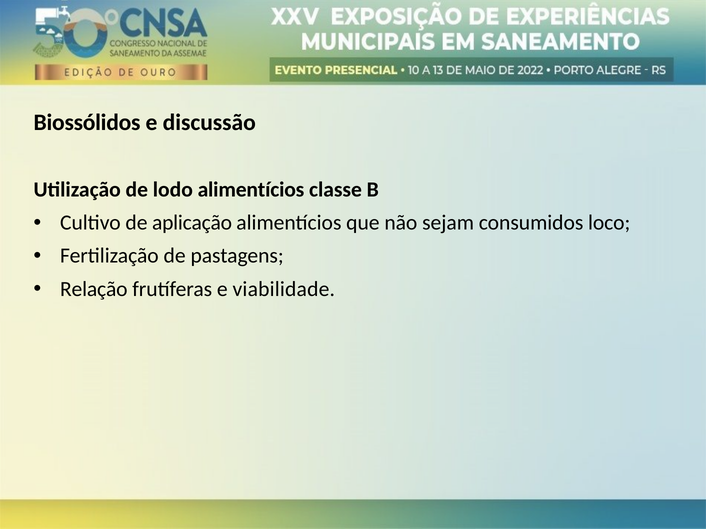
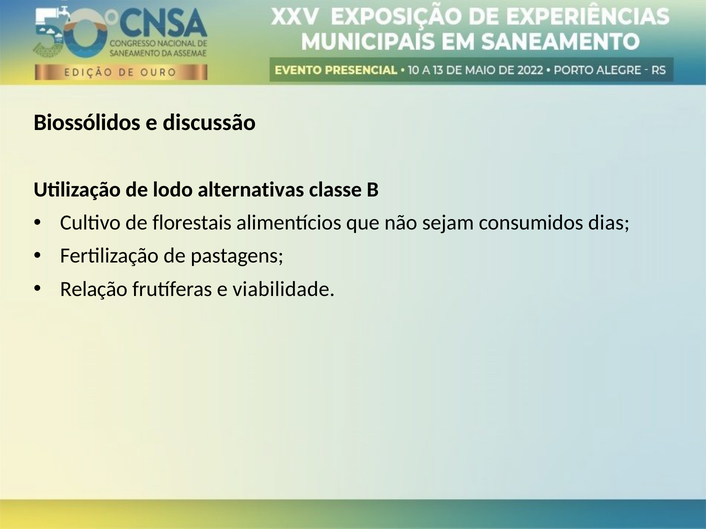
lodo alimentícios: alimentícios -> alternativas
aplicação: aplicação -> florestais
loco: loco -> dias
